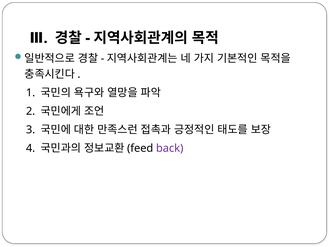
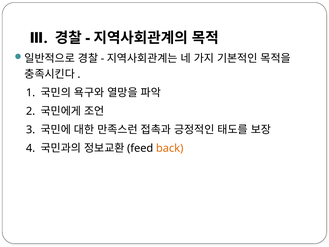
back colour: purple -> orange
